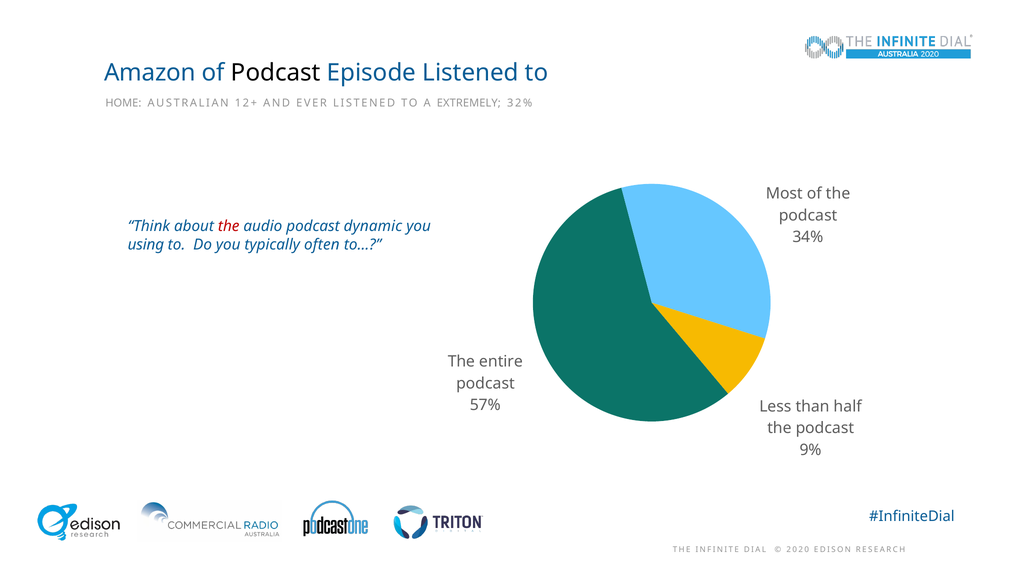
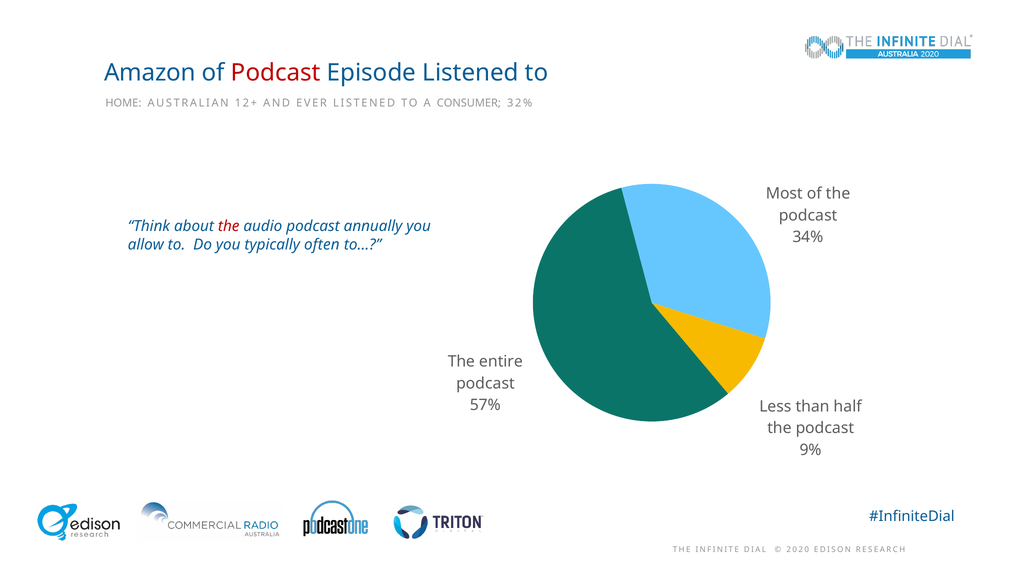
Podcast at (276, 73) colour: black -> red
EXTREMELY: EXTREMELY -> CONSUMER
dynamic: dynamic -> annually
using: using -> allow
